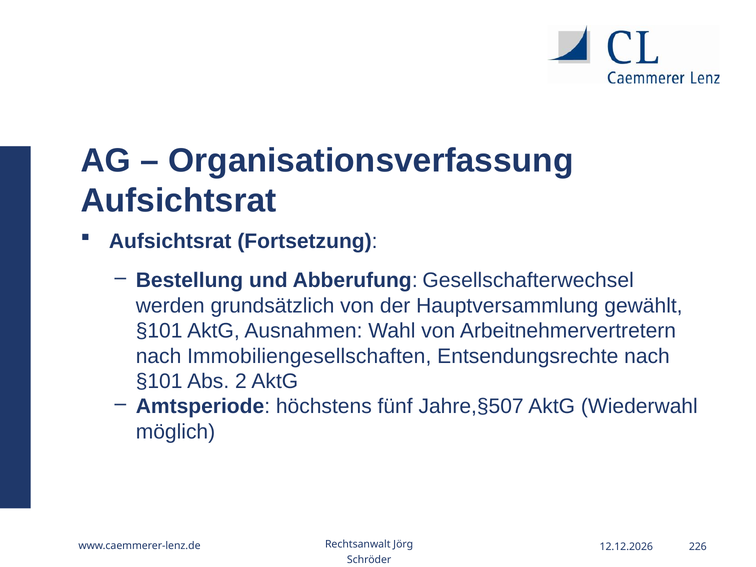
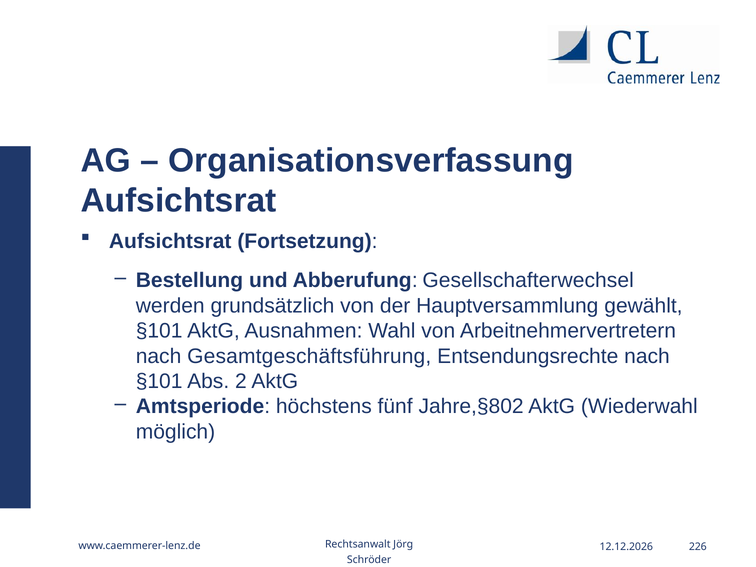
Immobiliengesellschaften: Immobiliengesellschaften -> Gesamtgeschäftsführung
Jahre,§507: Jahre,§507 -> Jahre,§802
